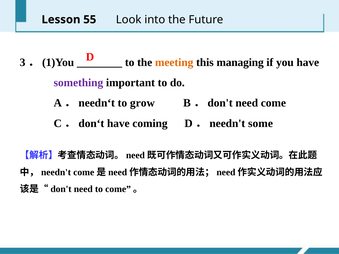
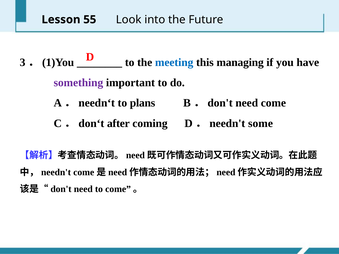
meeting colour: orange -> blue
grow: grow -> plans
C．don‘t have: have -> after
